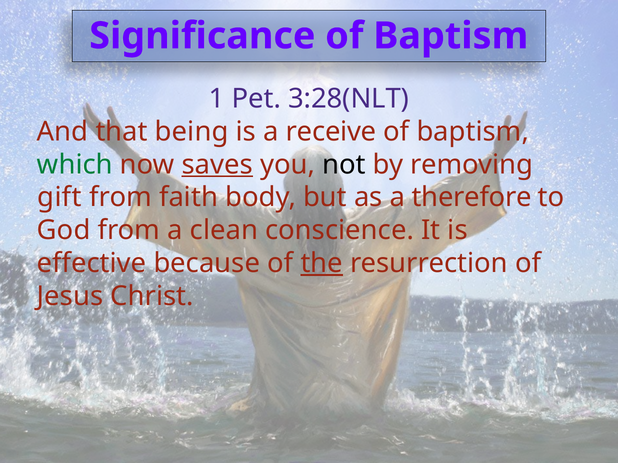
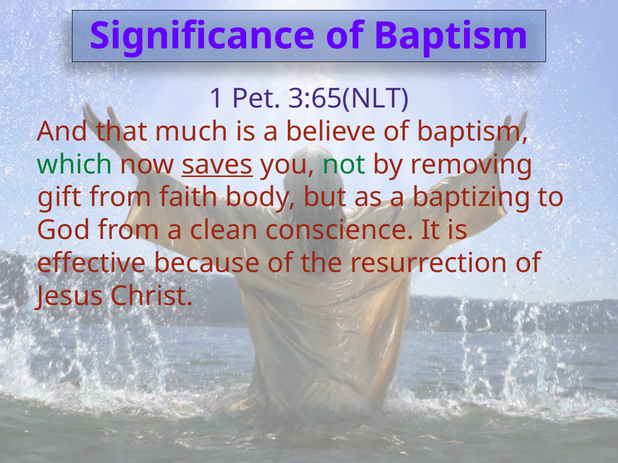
3:28(NLT: 3:28(NLT -> 3:65(NLT
being: being -> much
receive: receive -> believe
not colour: black -> green
therefore: therefore -> baptizing
the underline: present -> none
